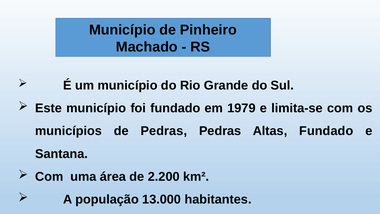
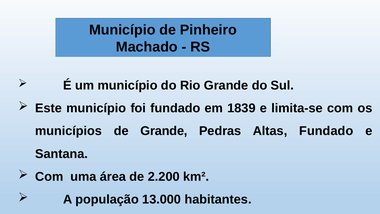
1979: 1979 -> 1839
de Pedras: Pedras -> Grande
